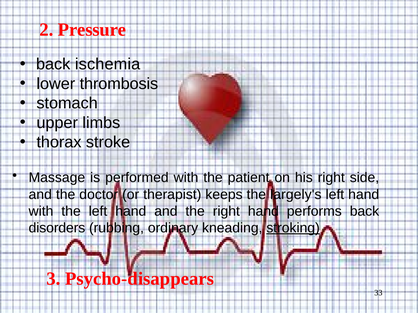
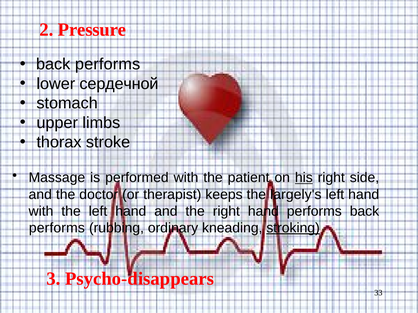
ischemia at (108, 64): ischemia -> performs
thrombosis: thrombosis -> сердечной
his underline: none -> present
disorders at (57, 228): disorders -> performs
